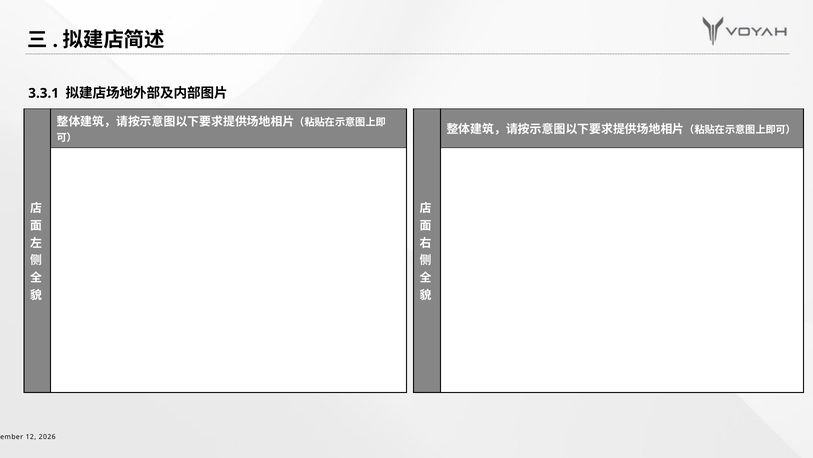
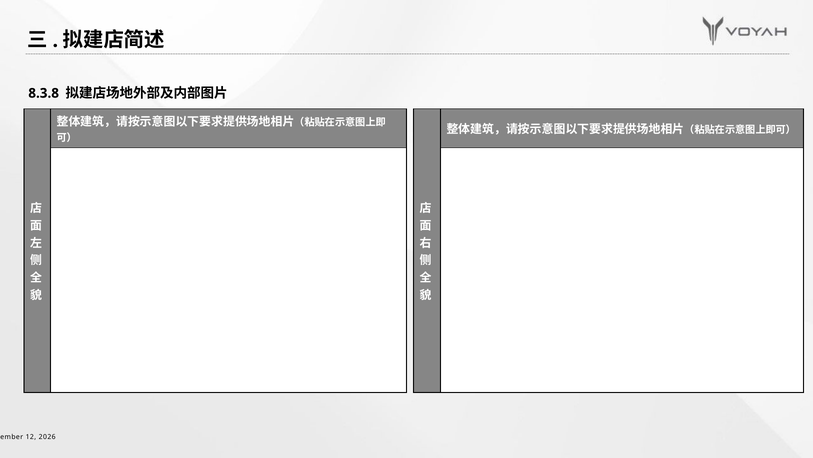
3.3.1: 3.3.1 -> 8.3.8
